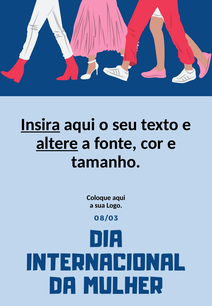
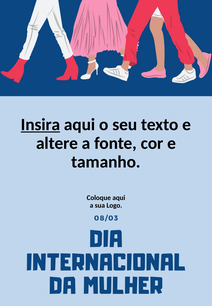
altere underline: present -> none
